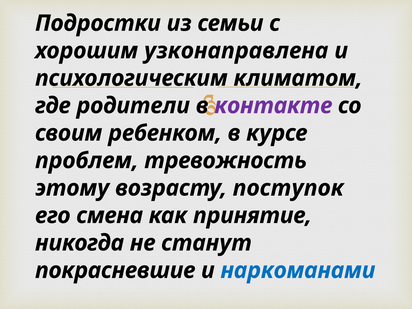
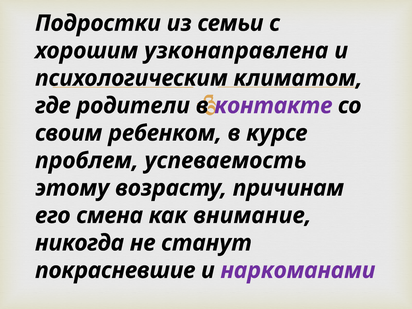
тревожность: тревожность -> успеваемость
поступок: поступок -> причинам
принятие: принятие -> внимание
наркоманами colour: blue -> purple
